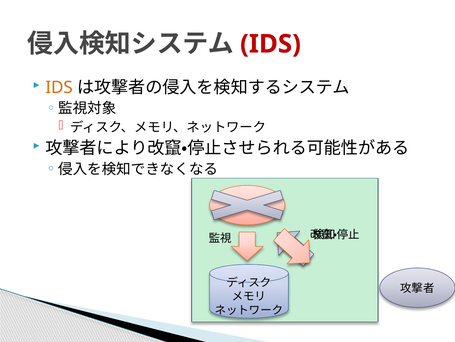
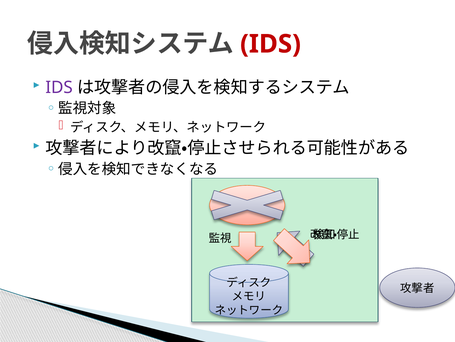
IDS at (59, 87) colour: orange -> purple
